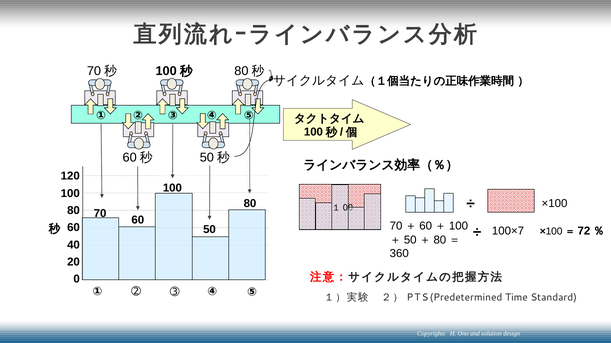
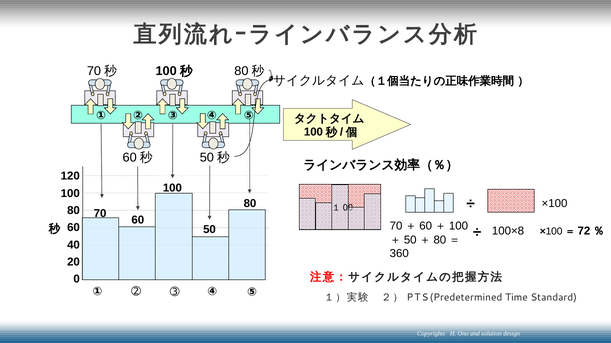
100×7: 100×7 -> 100×8
